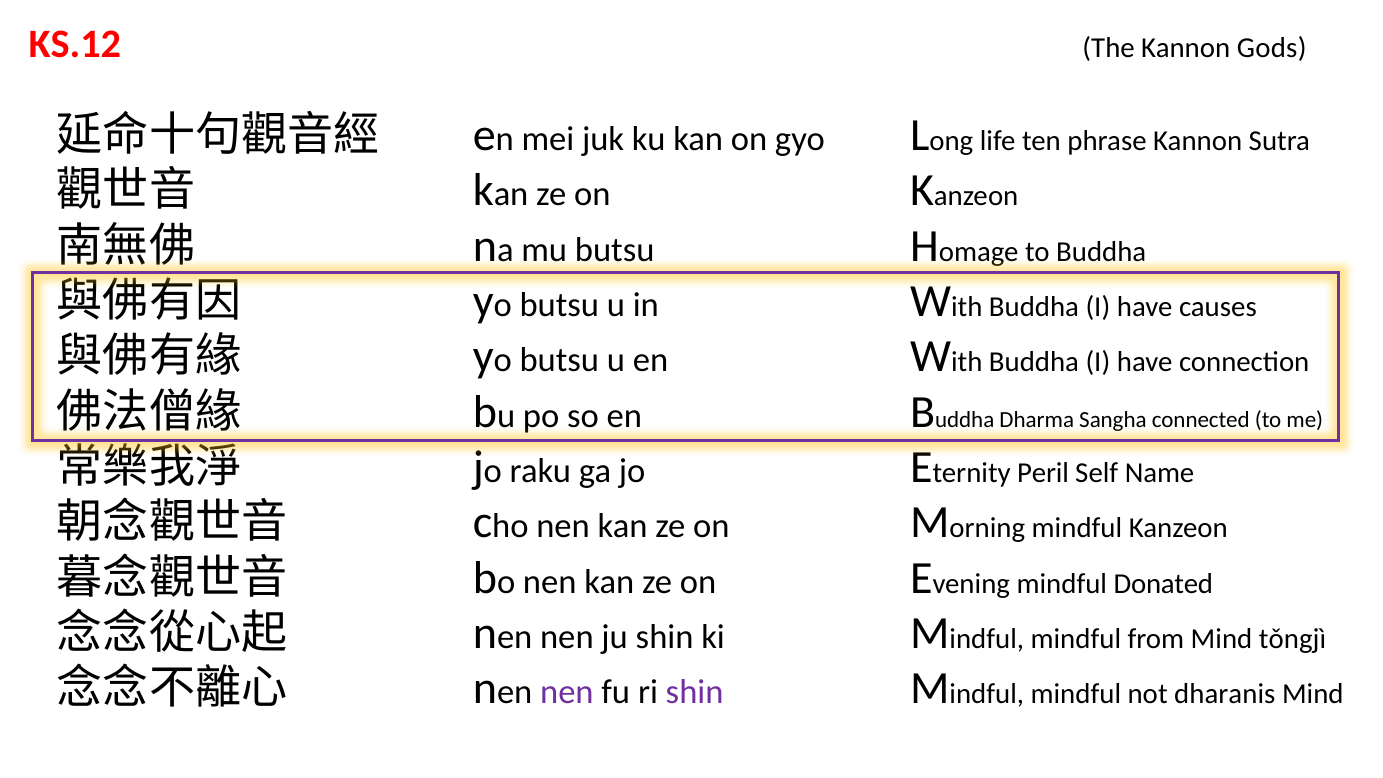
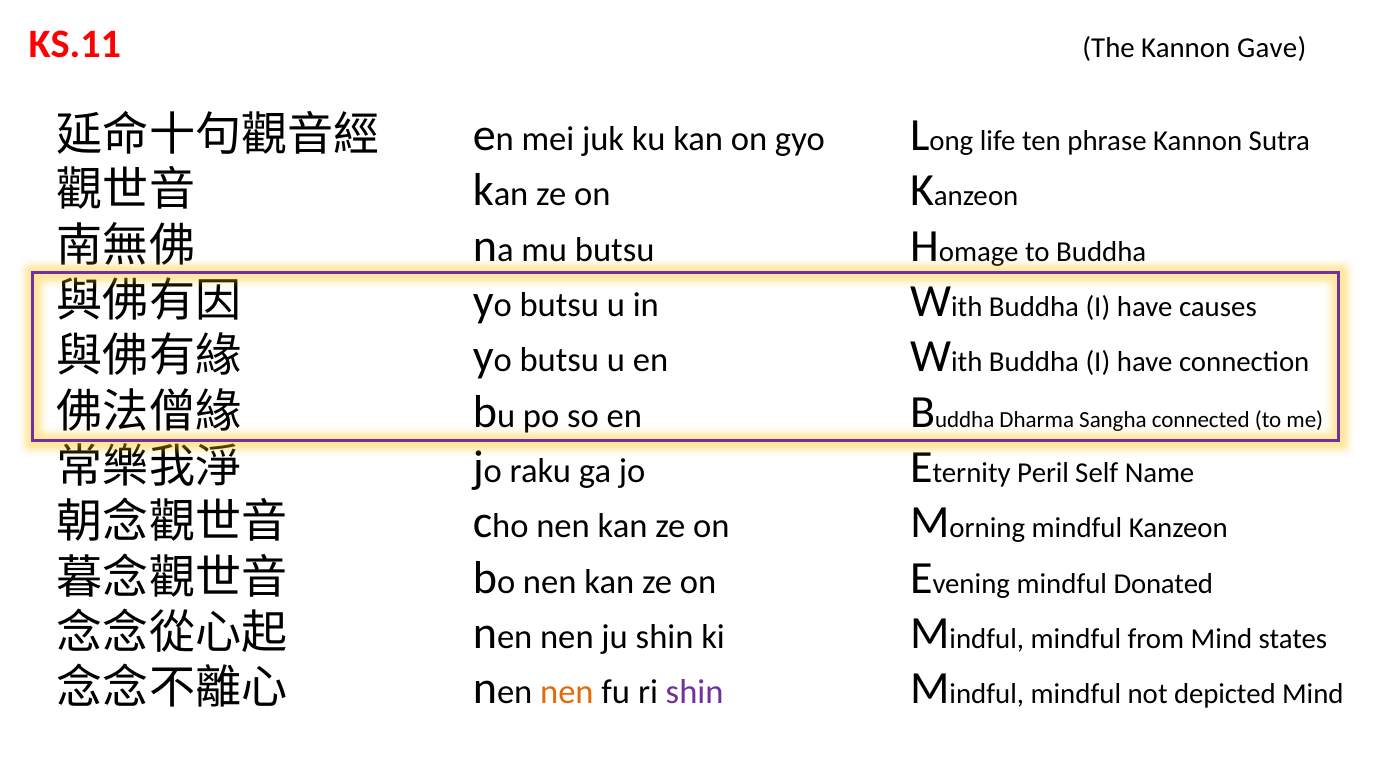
KS.12: KS.12 -> KS.11
Gods: Gods -> Gave
tǒngjì: tǒngjì -> states
nen at (567, 692) colour: purple -> orange
dharanis: dharanis -> depicted
